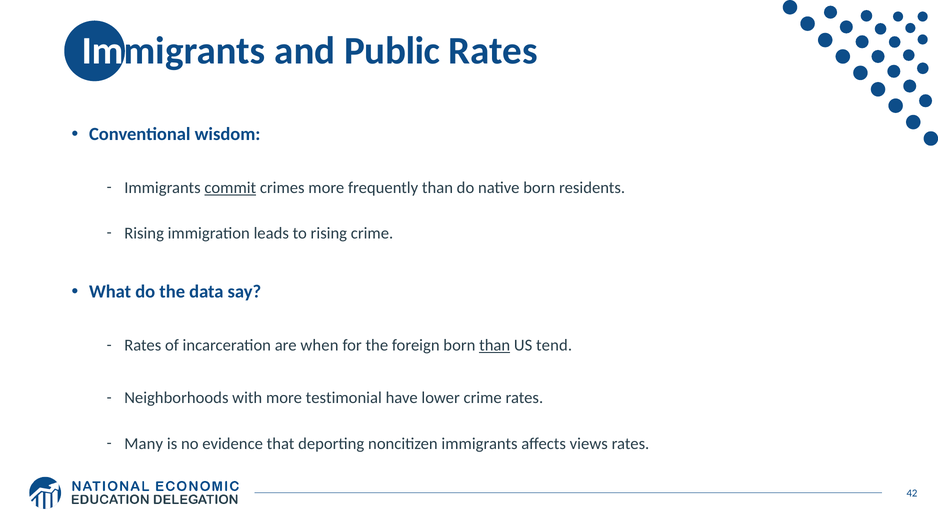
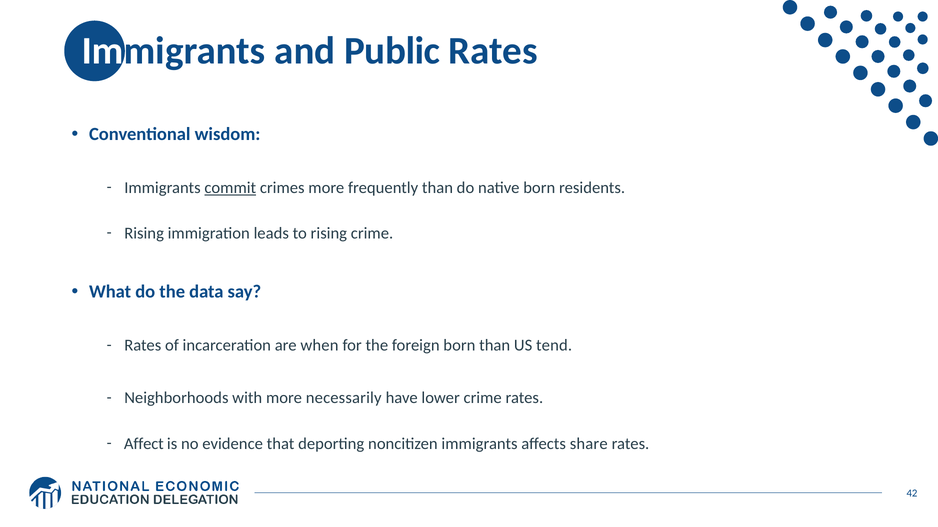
than at (495, 346) underline: present -> none
testimonial: testimonial -> necessarily
Many: Many -> Affect
views: views -> share
